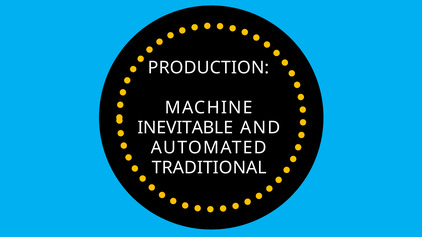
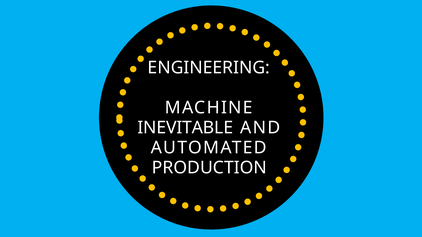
PRODUCTION: PRODUCTION -> ENGINEERING
TRADITIONAL: TRADITIONAL -> PRODUCTION
